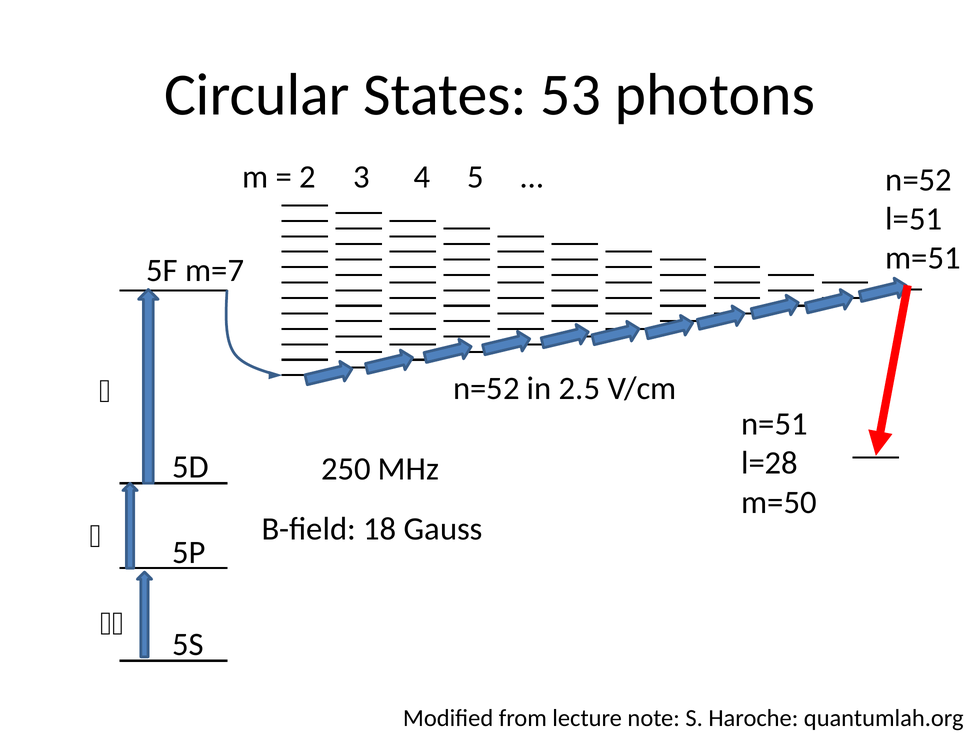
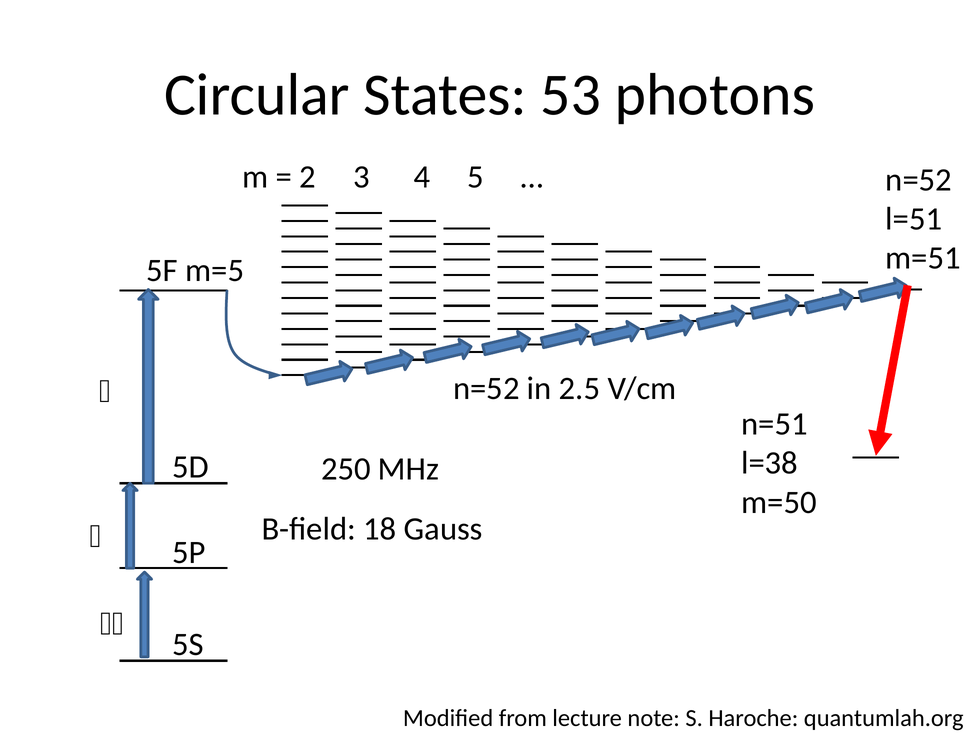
m=7: m=7 -> m=5
l=28: l=28 -> l=38
